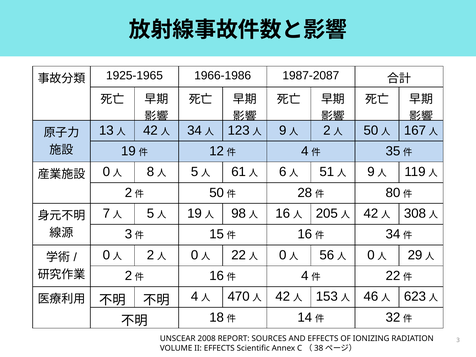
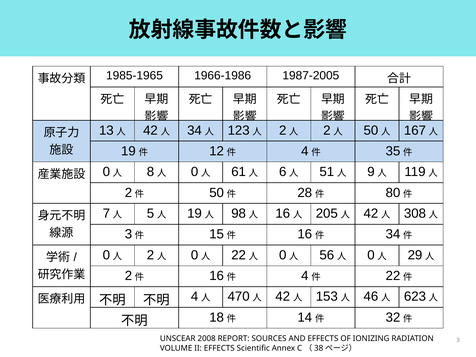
1925-1965: 1925-1965 -> 1985-1965
1987-2087: 1987-2087 -> 1987-2005
9 at (283, 130): 9 -> 2
5 at (195, 172): 5 -> 0
